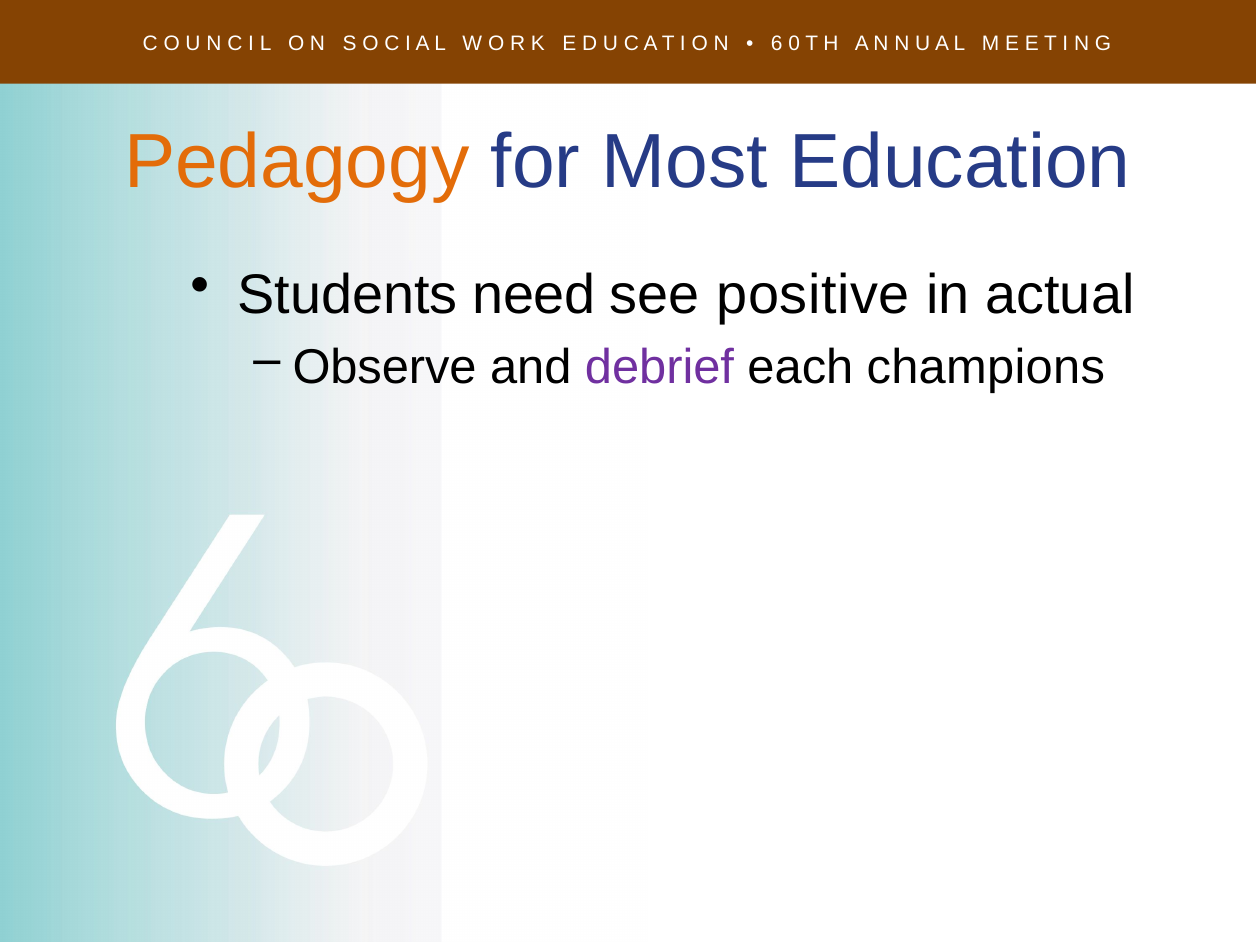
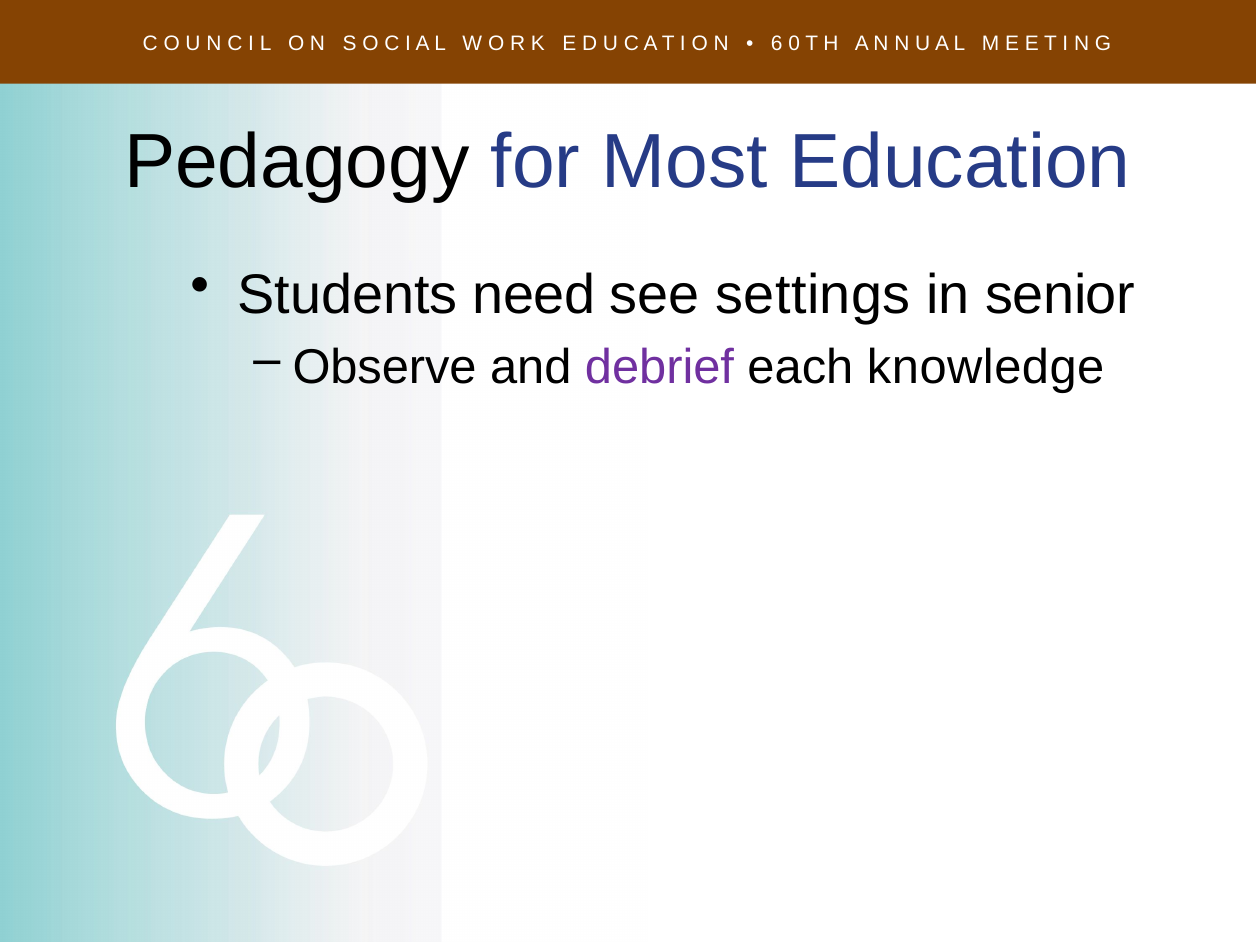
Pedagogy colour: orange -> black
positive: positive -> settings
actual: actual -> senior
champions: champions -> knowledge
